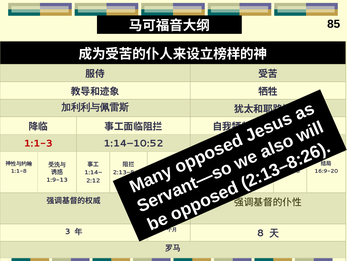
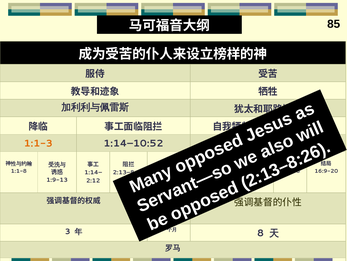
1:1-3 colour: red -> orange
